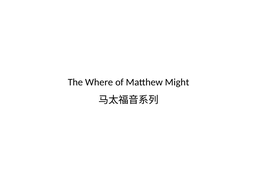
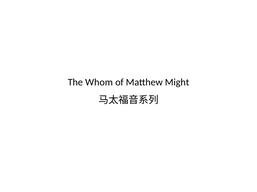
Where: Where -> Whom
